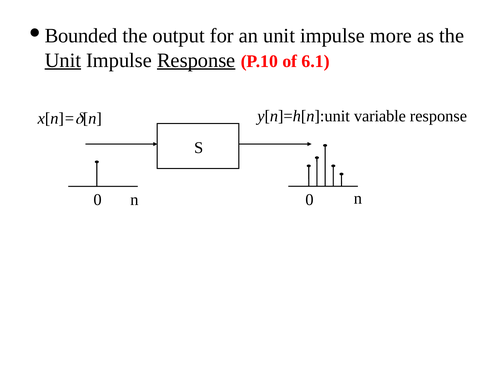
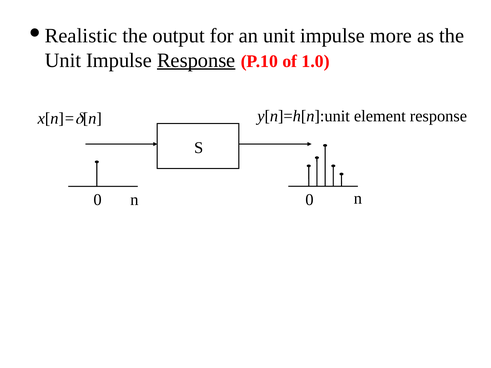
Bounded: Bounded -> Realistic
Unit at (63, 60) underline: present -> none
6.1: 6.1 -> 1.0
variable: variable -> element
